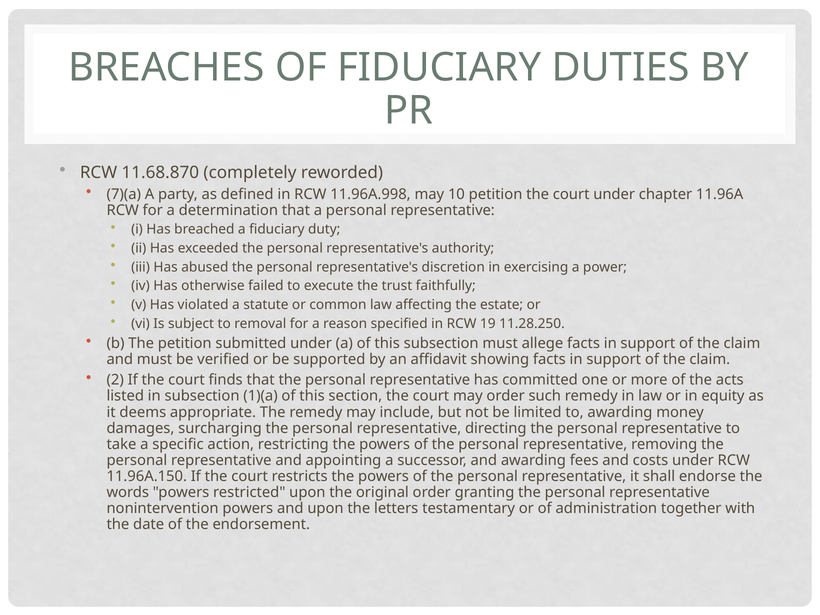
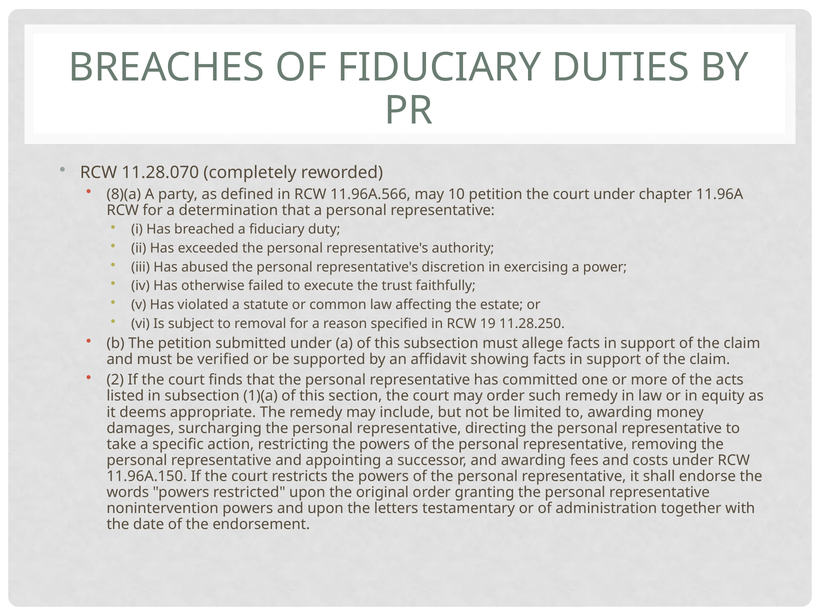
11.68.870: 11.68.870 -> 11.28.070
7)(a: 7)(a -> 8)(a
11.96A.998: 11.96A.998 -> 11.96A.566
